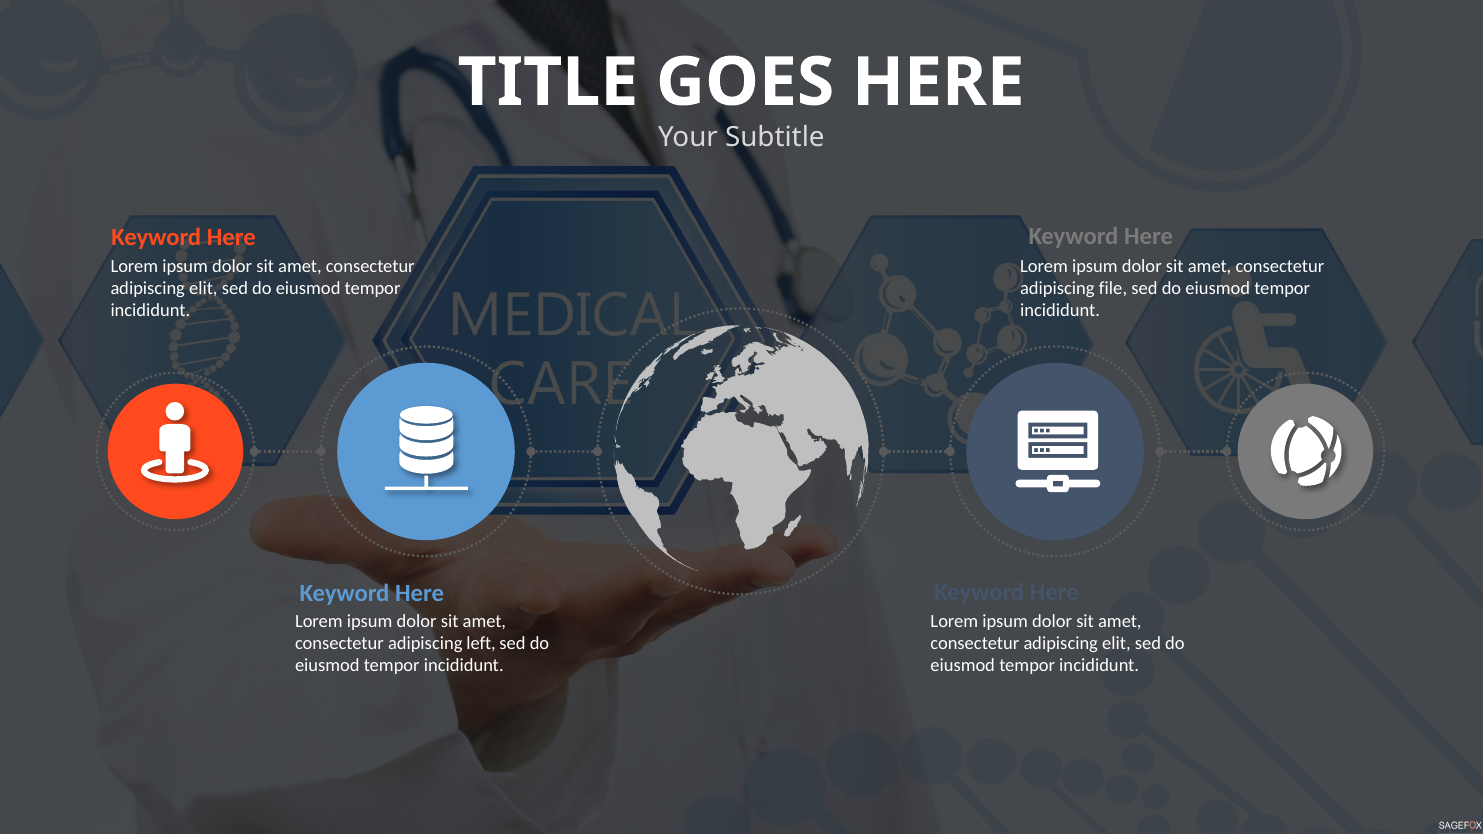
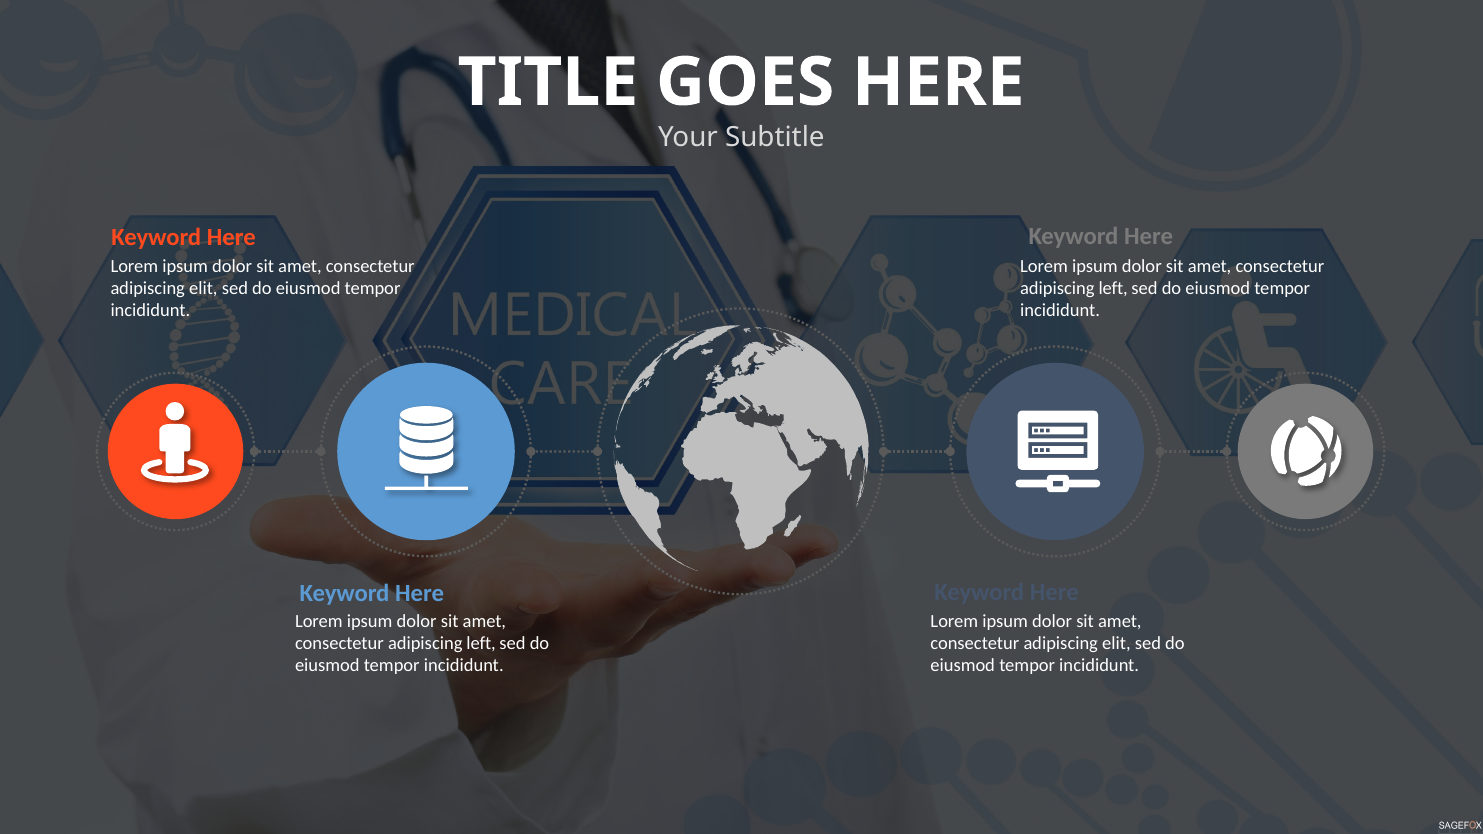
file at (1113, 289): file -> left
